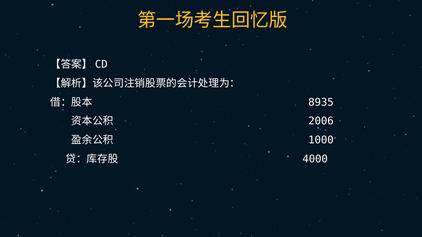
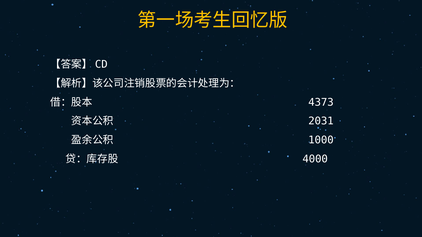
8935: 8935 -> 4373
2006: 2006 -> 2031
